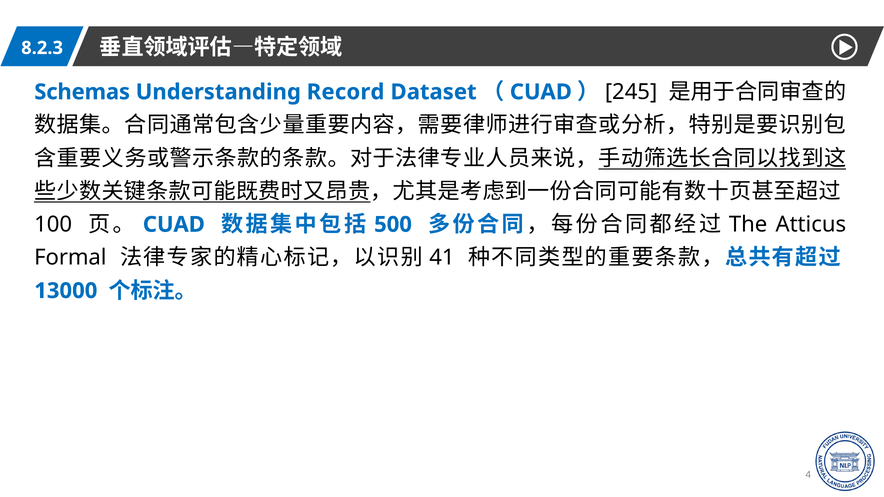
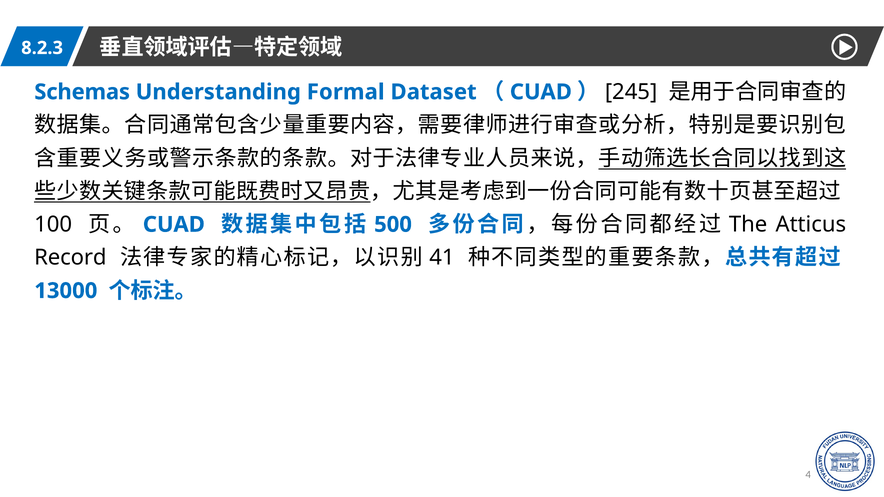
Record: Record -> Formal
Formal: Formal -> Record
